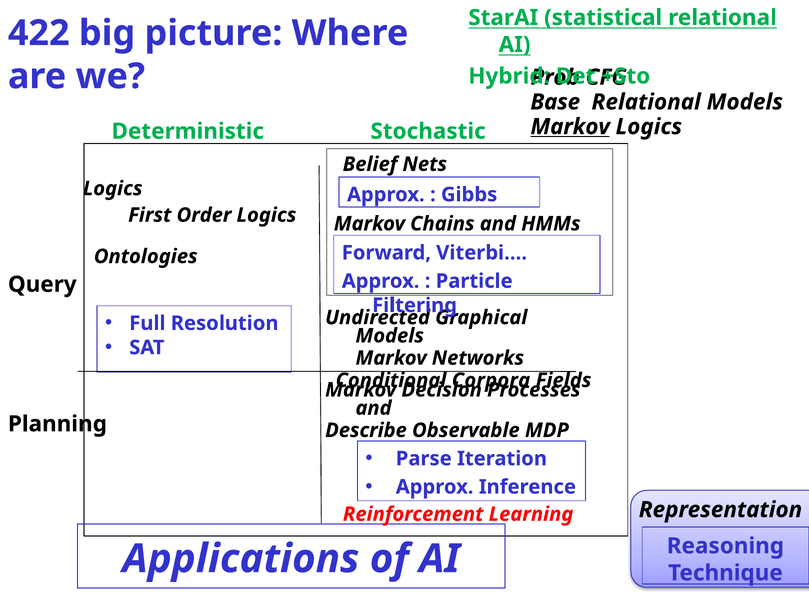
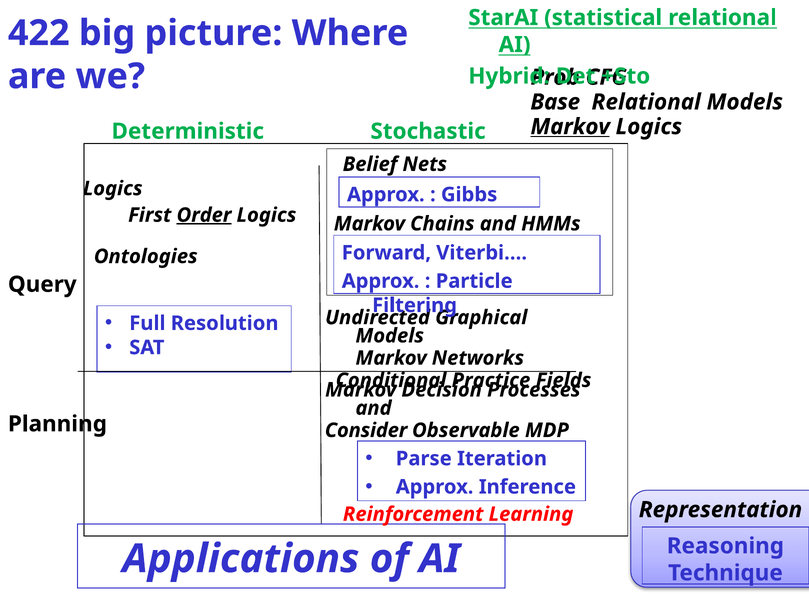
Order underline: none -> present
Corpora: Corpora -> Practice
Describe: Describe -> Consider
